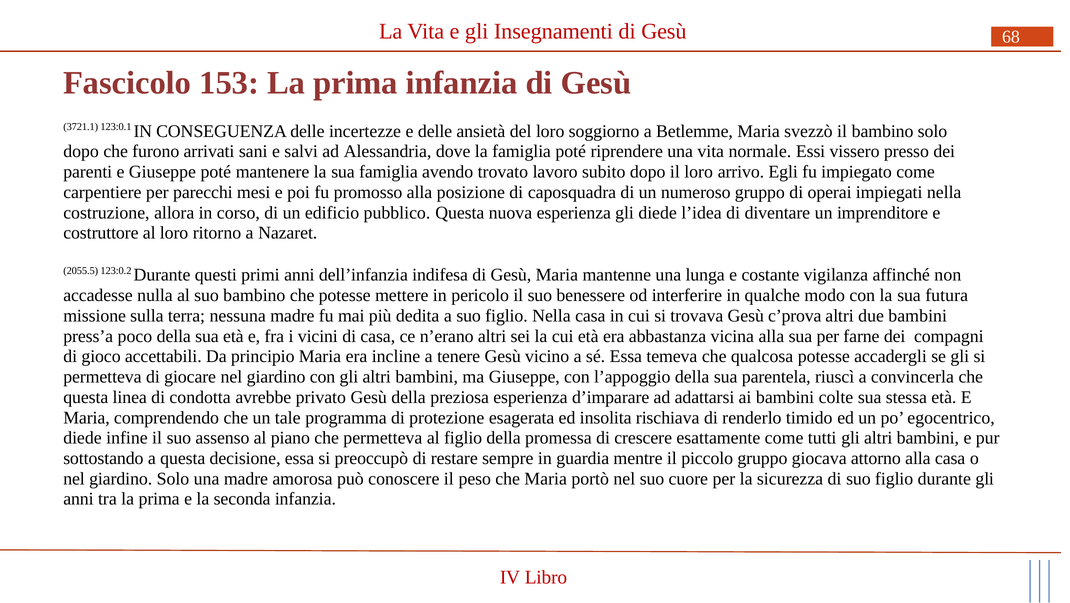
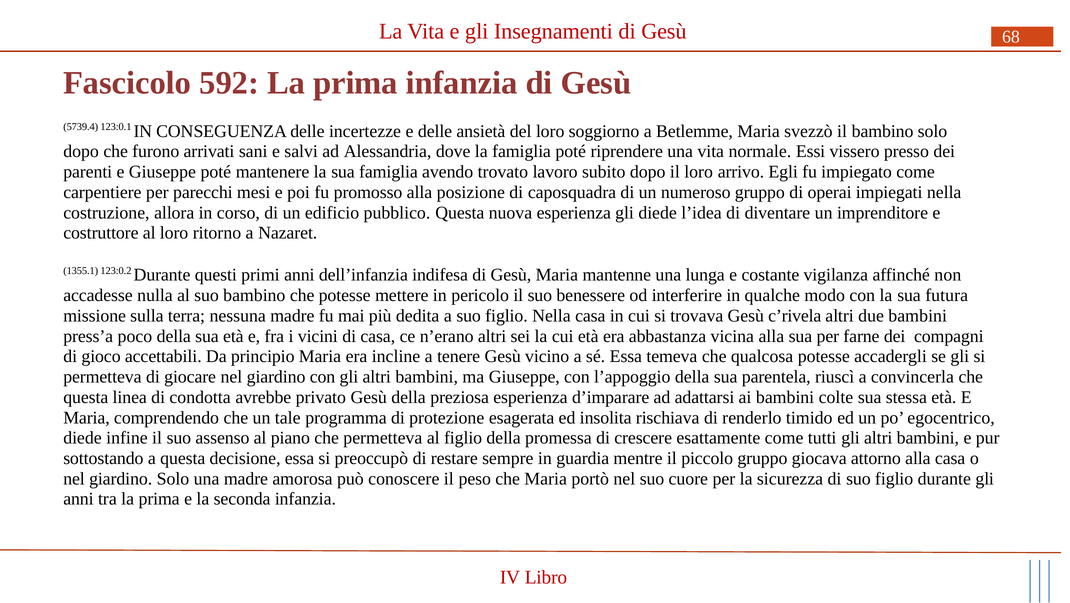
153: 153 -> 592
3721.1: 3721.1 -> 5739.4
2055.5: 2055.5 -> 1355.1
c’prova: c’prova -> c’rivela
